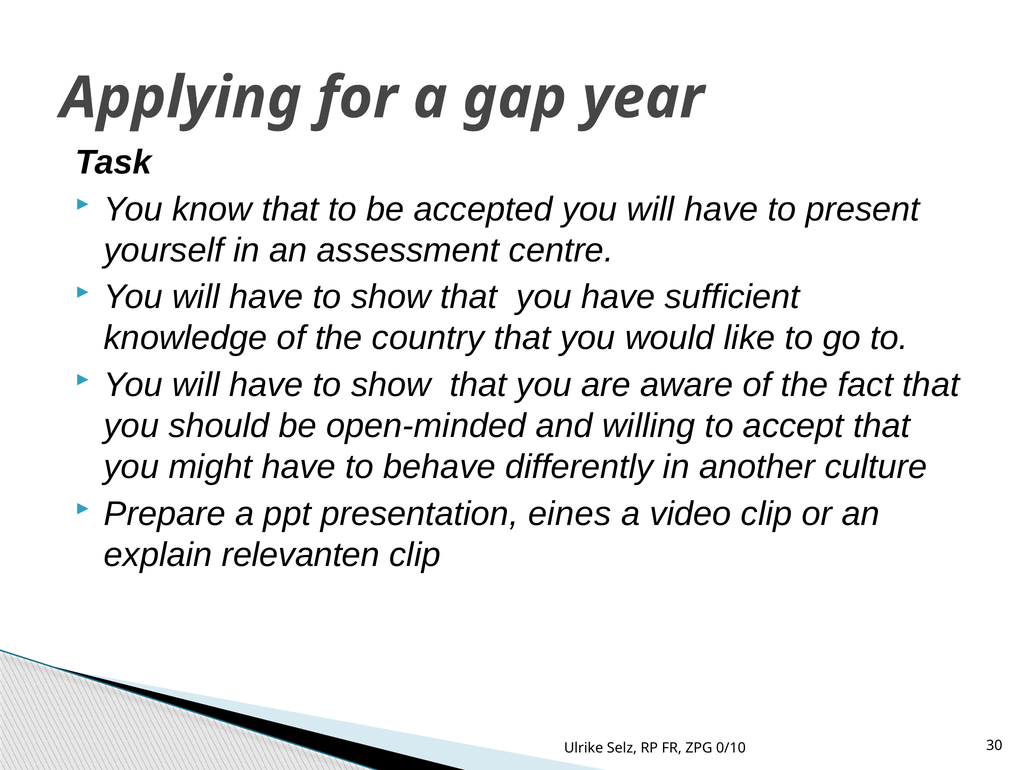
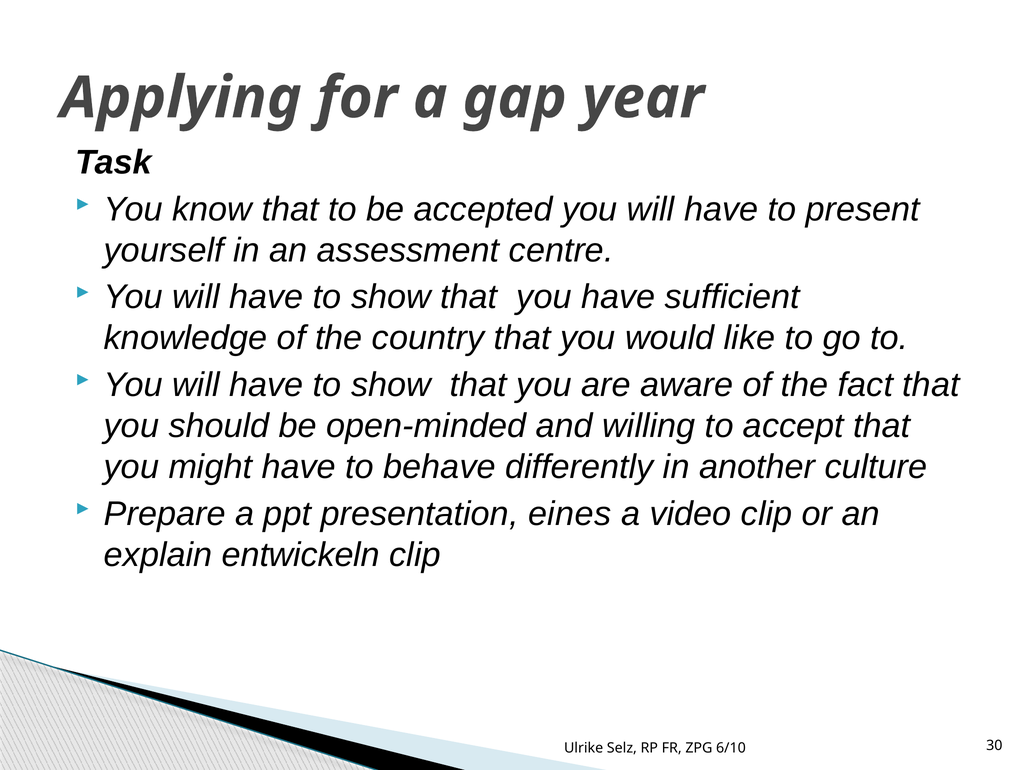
relevanten: relevanten -> entwickeln
0/10: 0/10 -> 6/10
